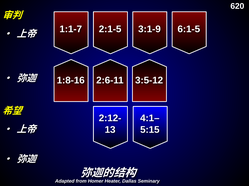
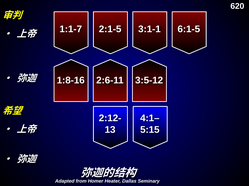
3:1-9: 3:1-9 -> 3:1-1
